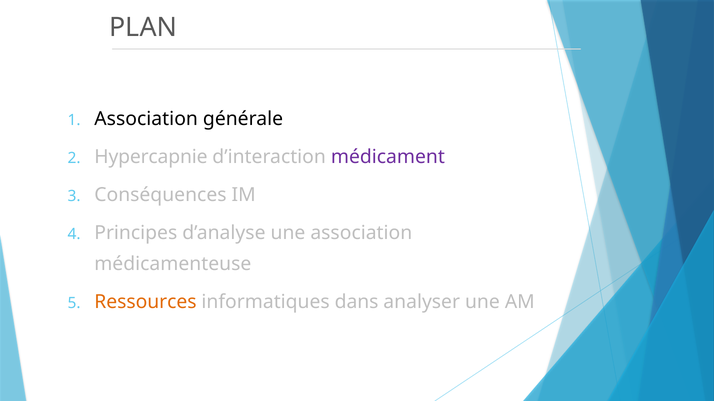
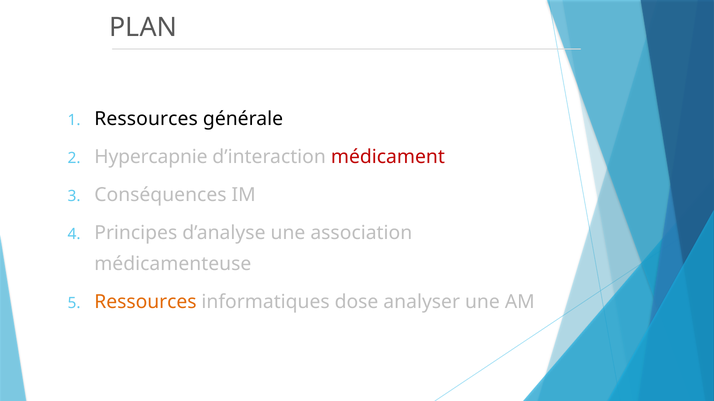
Association at (146, 119): Association -> Ressources
médicament colour: purple -> red
dans: dans -> dose
